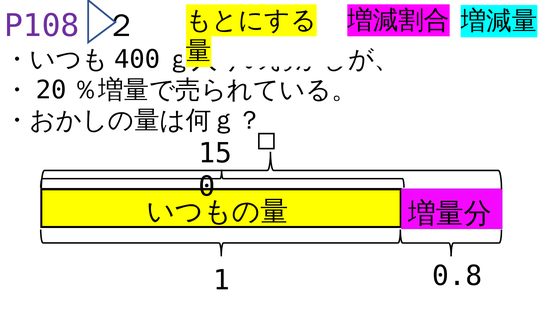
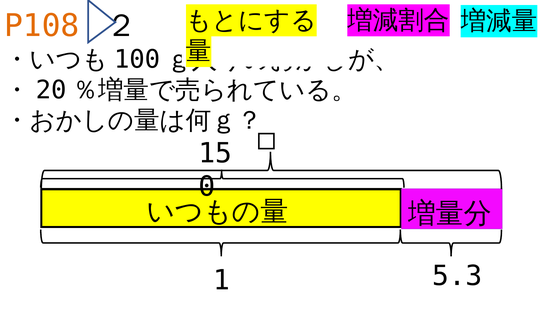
P108 colour: purple -> orange
400: 400 -> 100
0.8: 0.8 -> 5.3
